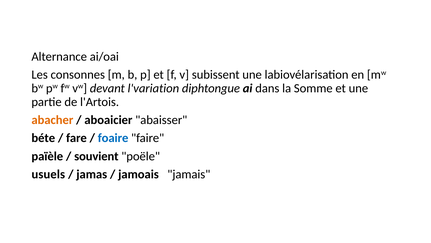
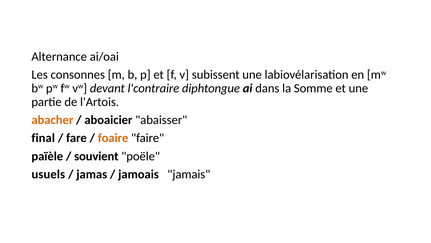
l'variation: l'variation -> l'contraire
béte: béte -> final
foaire colour: blue -> orange
